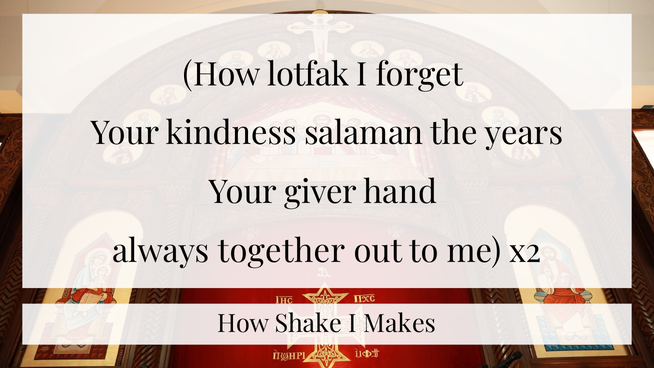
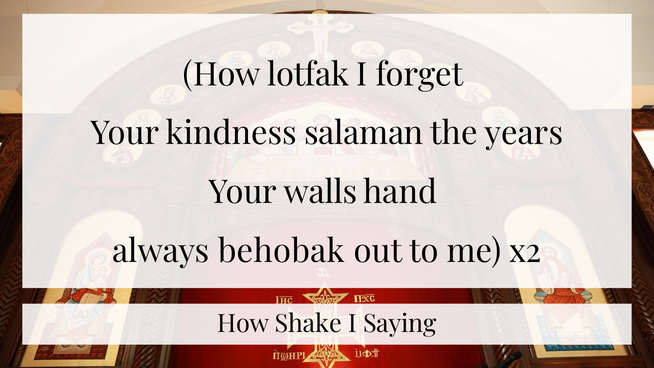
giver: giver -> walls
together: together -> behobak
Makes: Makes -> Saying
